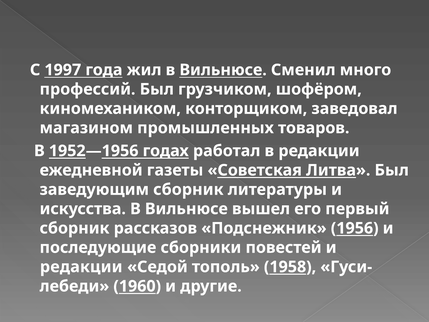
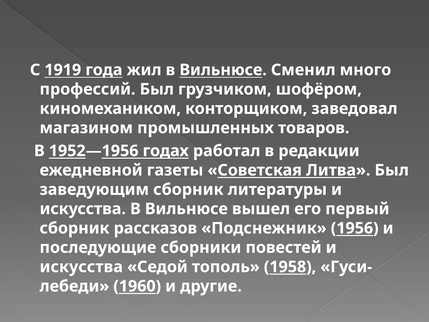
1997: 1997 -> 1919
редакции at (81, 267): редакции -> искусства
